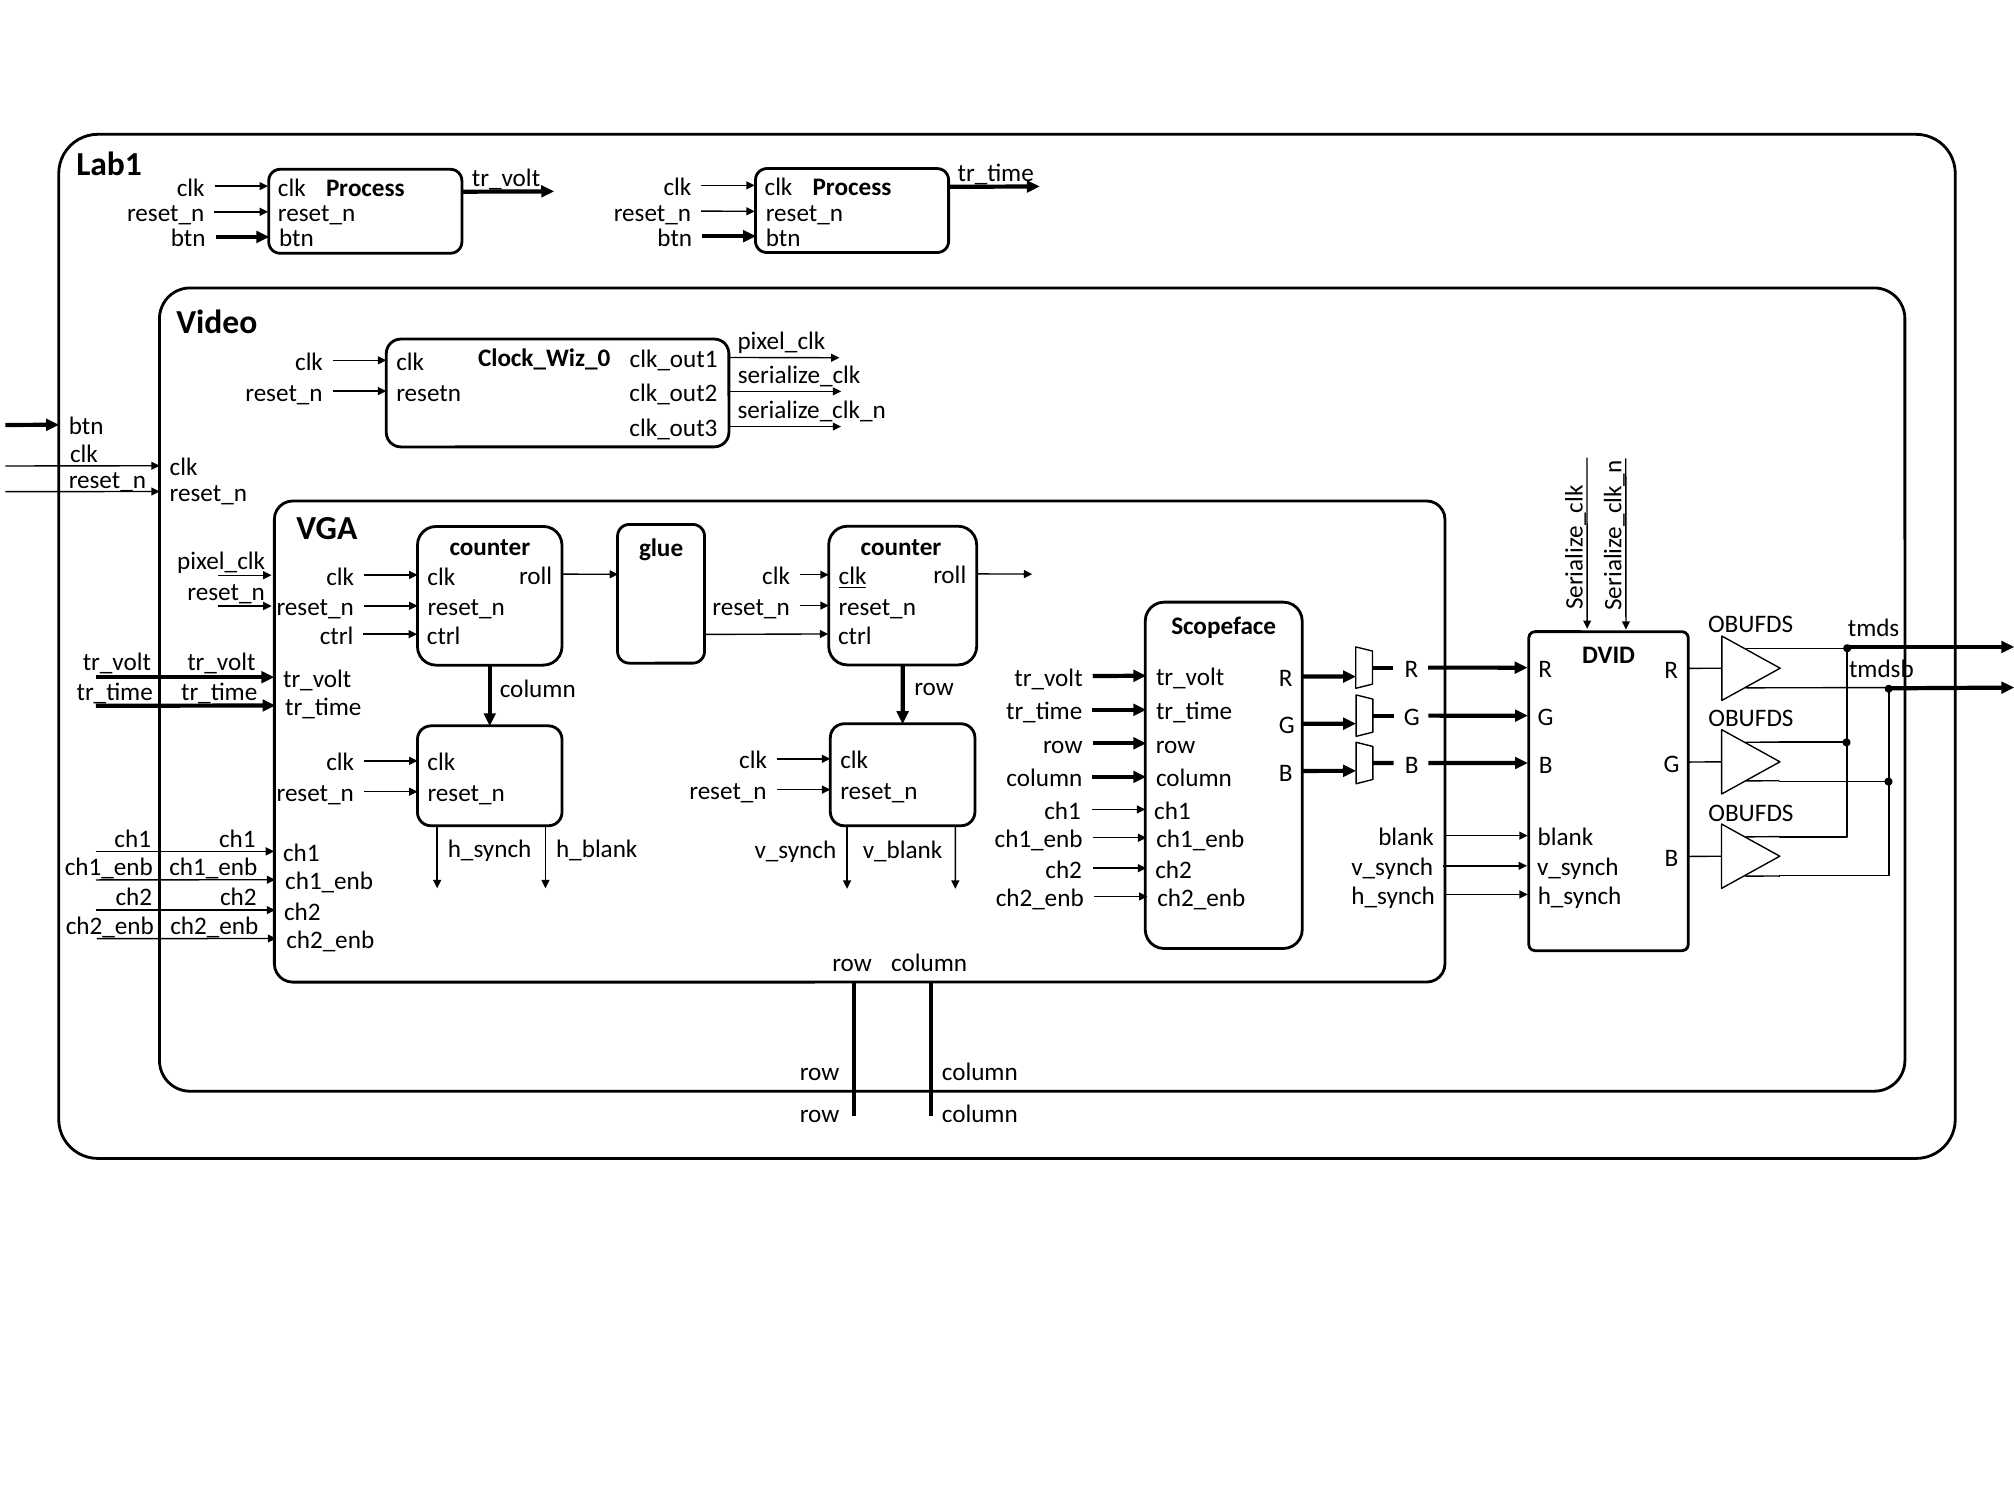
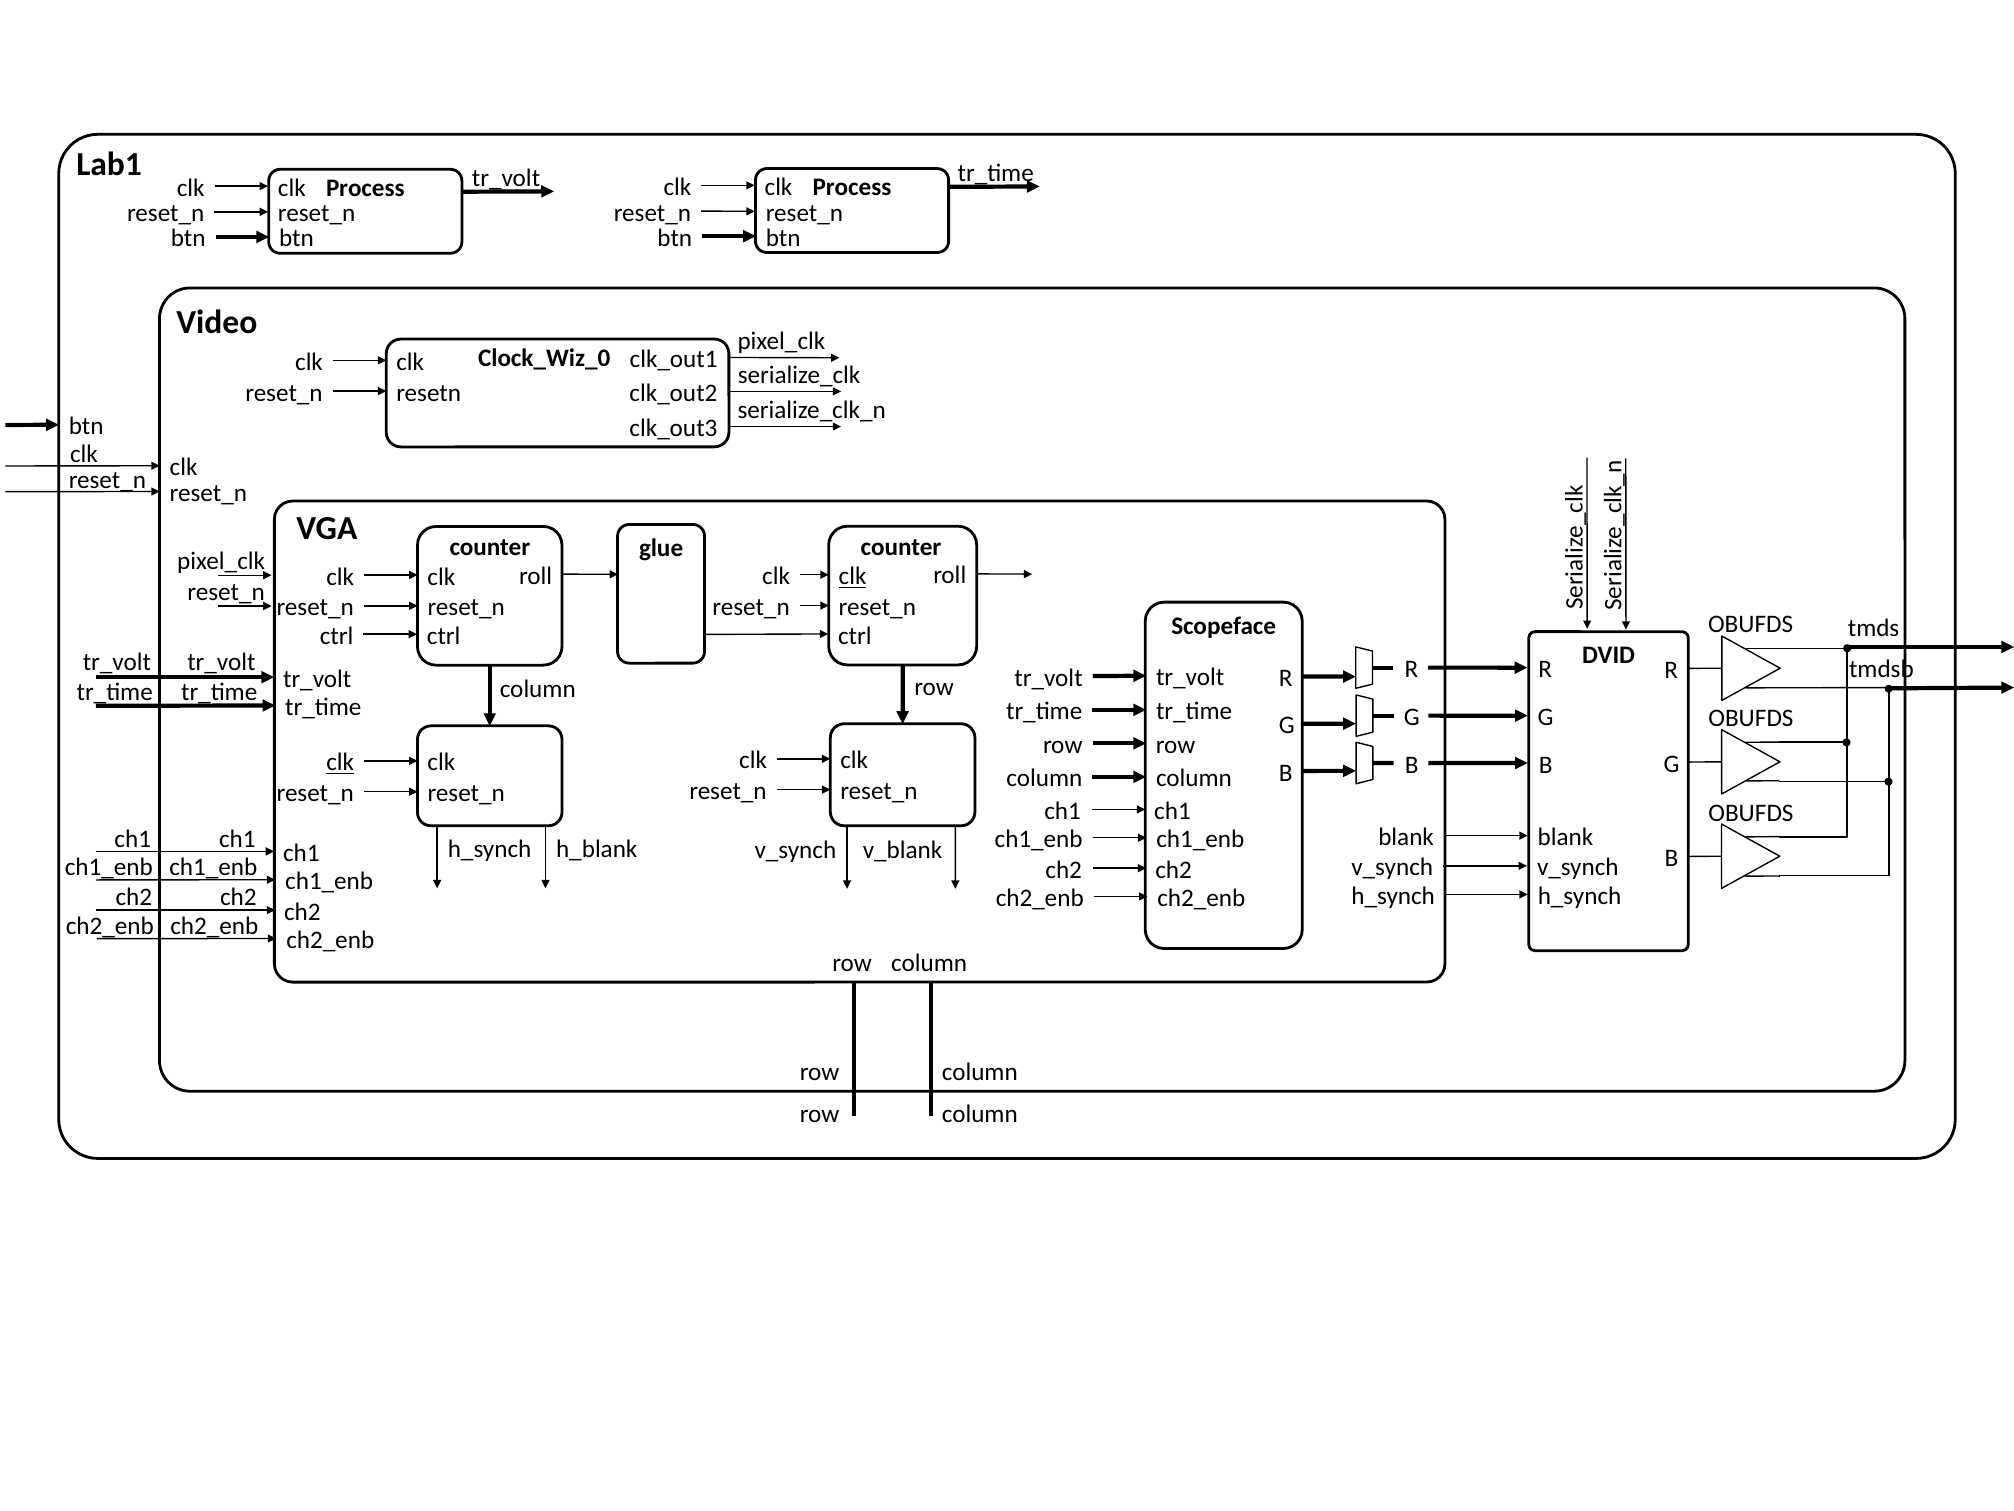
clk at (340, 762) underline: none -> present
